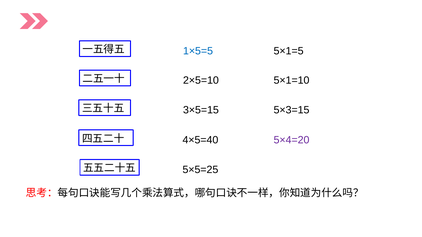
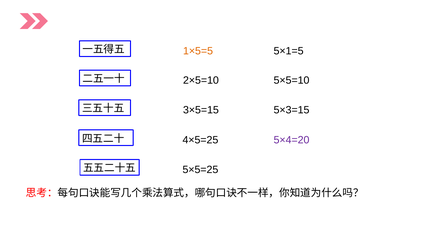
1×5=5 colour: blue -> orange
5×1=10: 5×1=10 -> 5×5=10
4×5=40: 4×5=40 -> 4×5=25
